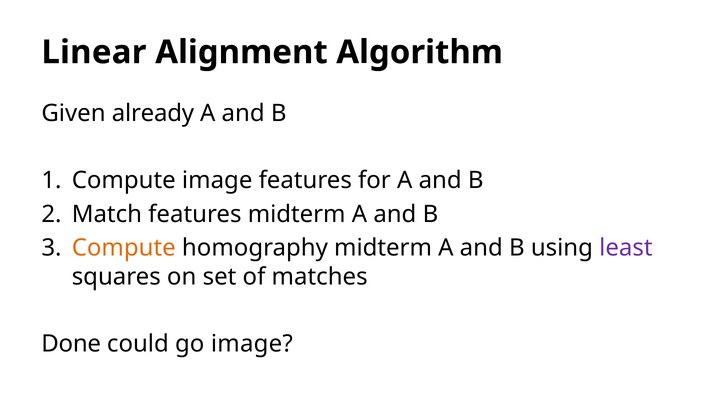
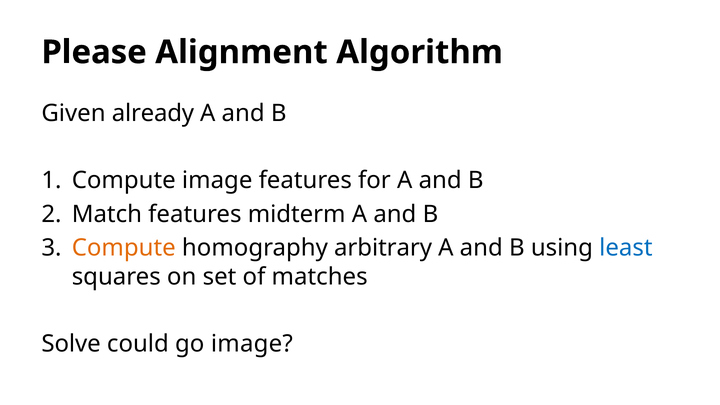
Linear: Linear -> Please
homography midterm: midterm -> arbitrary
least colour: purple -> blue
Done: Done -> Solve
